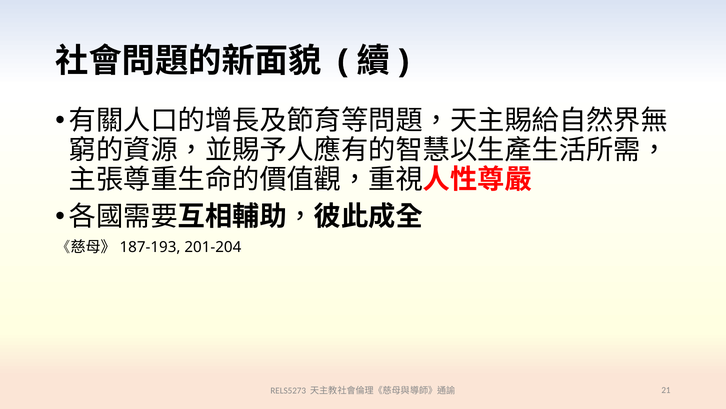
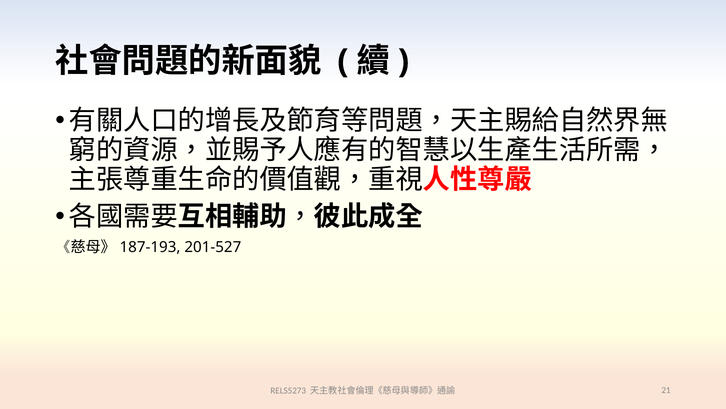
201-204: 201-204 -> 201-527
